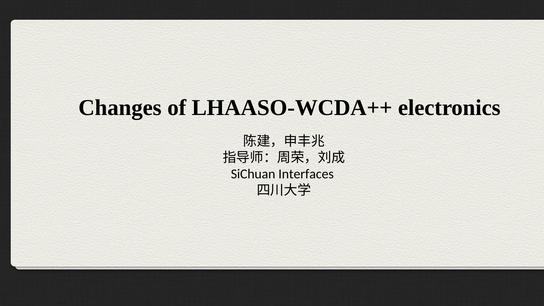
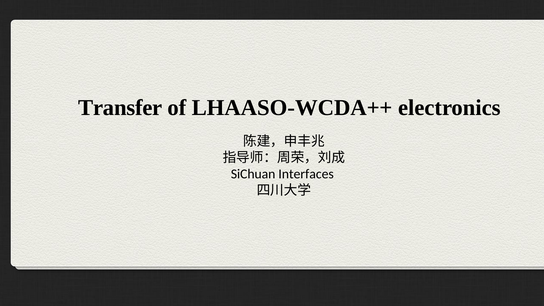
Changes: Changes -> Transfer
